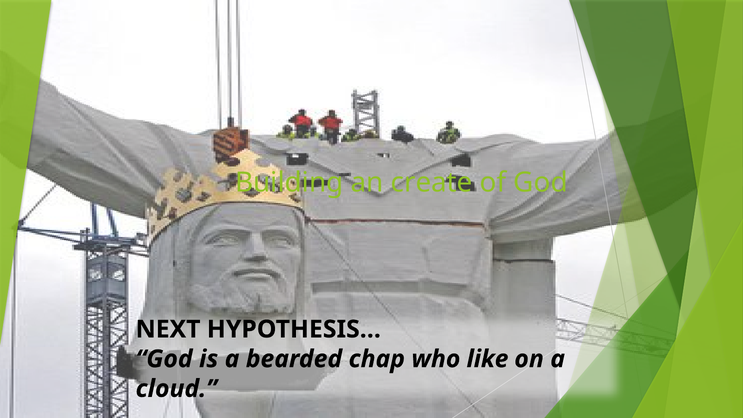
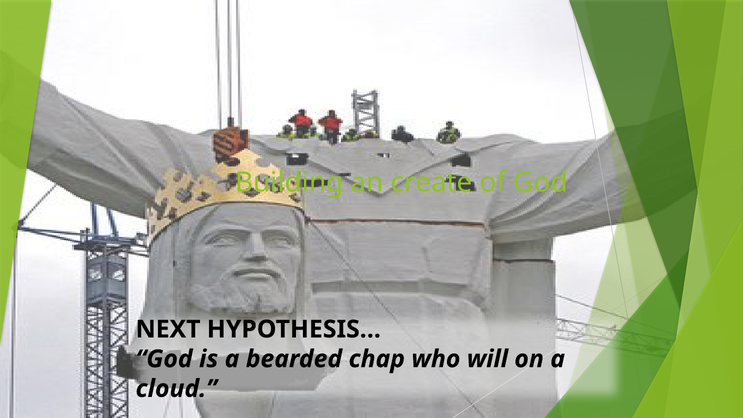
like: like -> will
